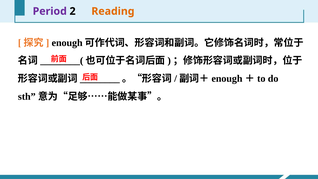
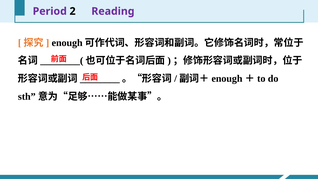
Reading colour: orange -> purple
